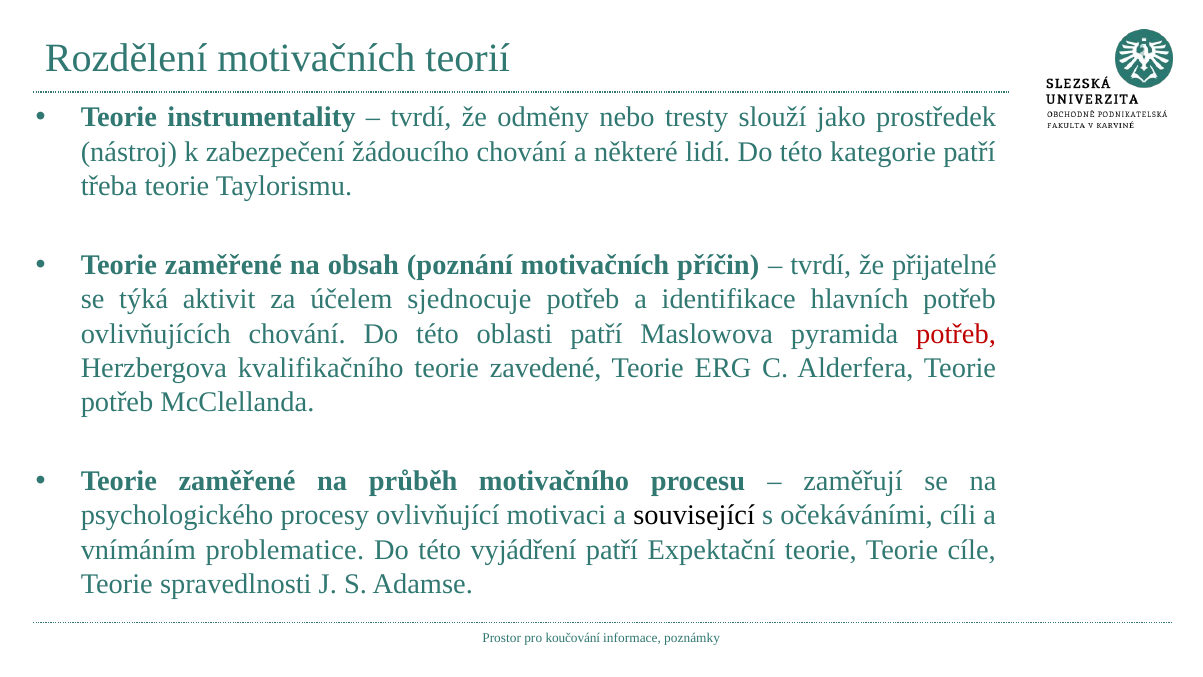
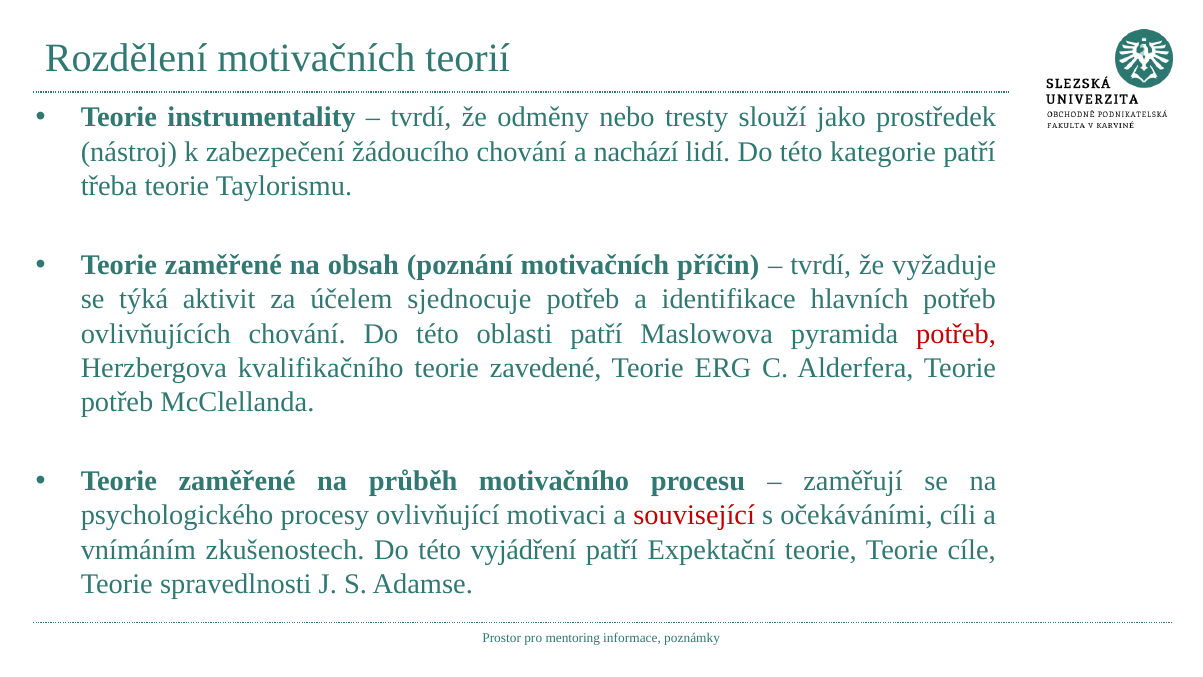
některé: některé -> nachází
přijatelné: přijatelné -> vyžaduje
související colour: black -> red
problematice: problematice -> zkušenostech
koučování: koučování -> mentoring
